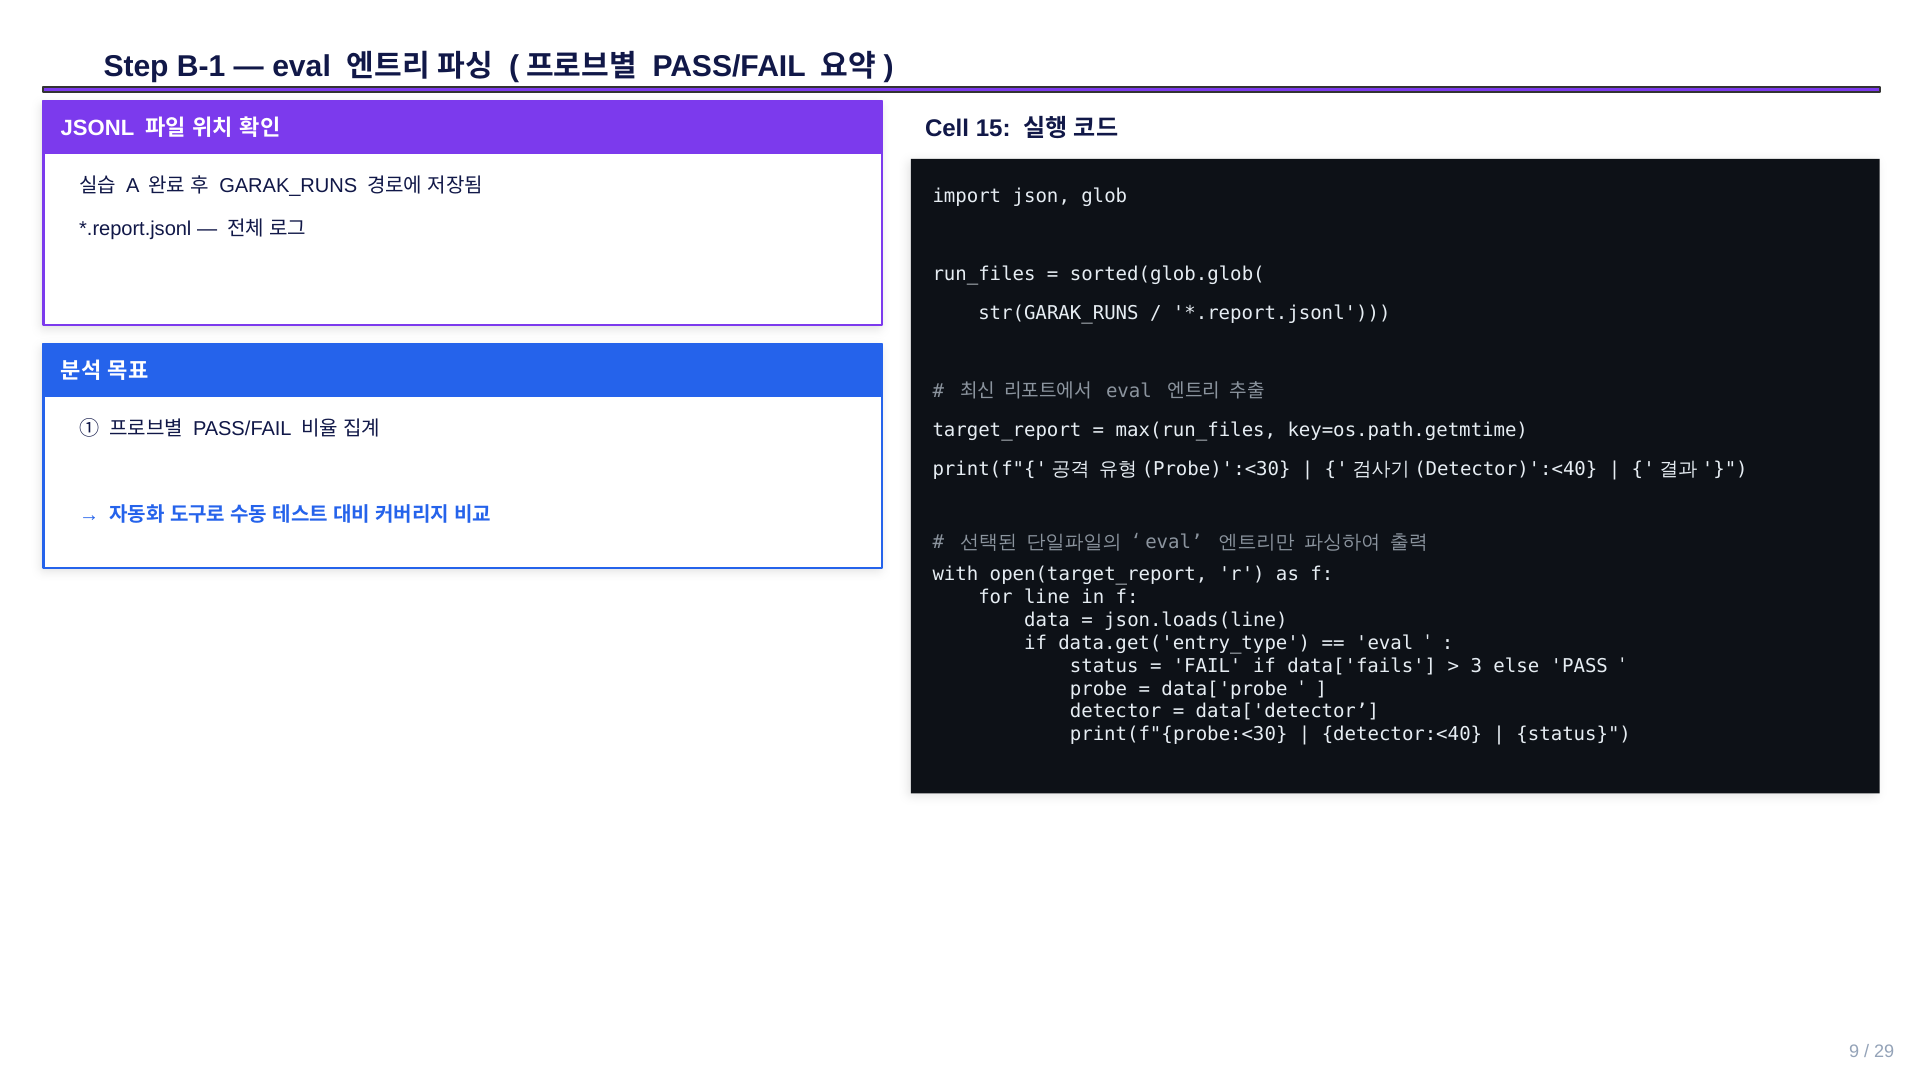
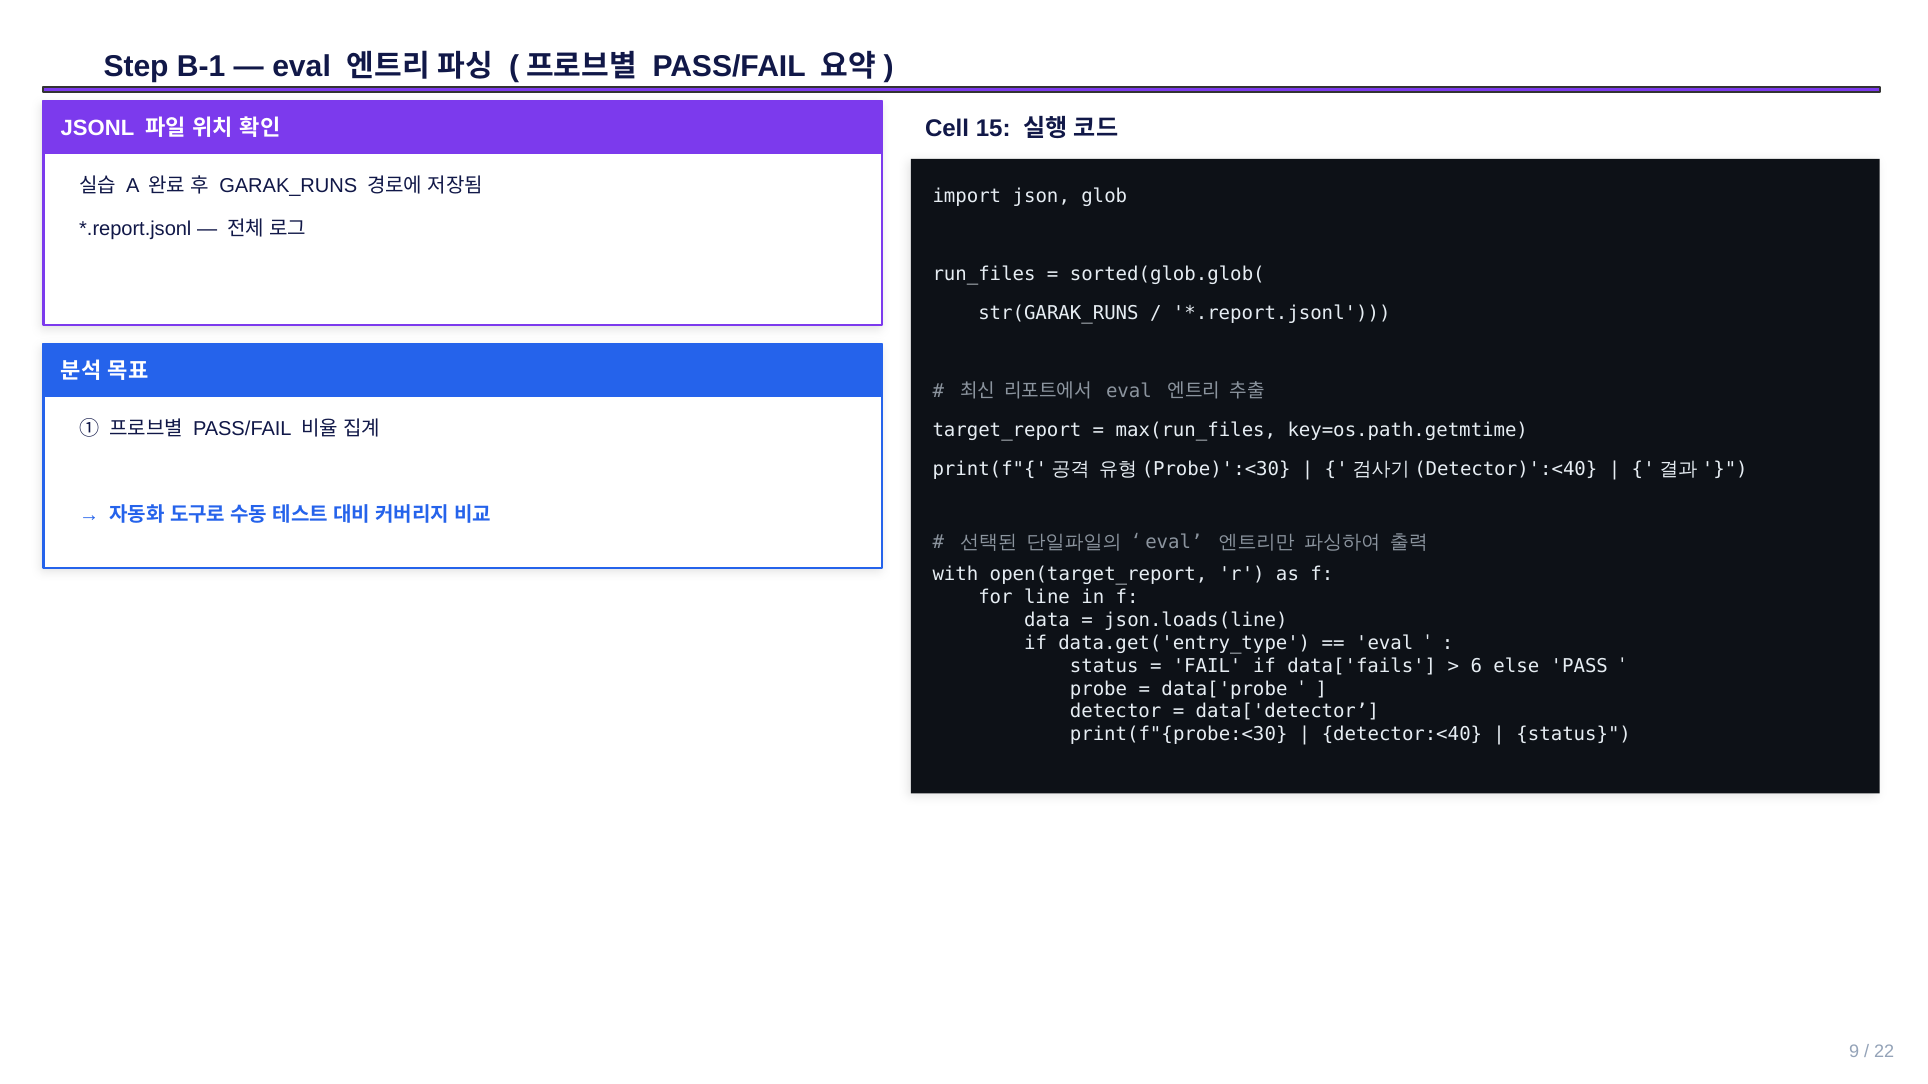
3: 3 -> 6
29: 29 -> 22
